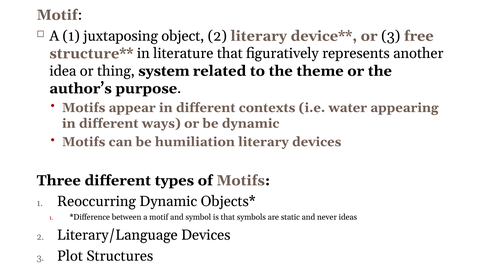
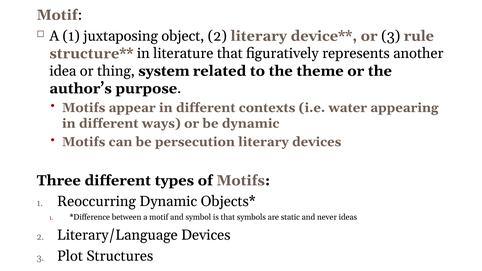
free: free -> rule
humiliation: humiliation -> persecution
